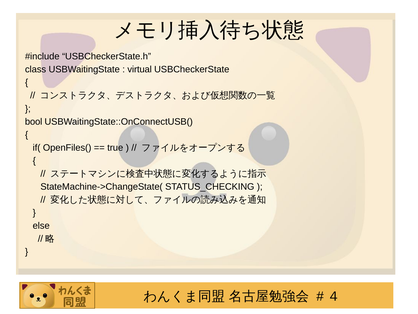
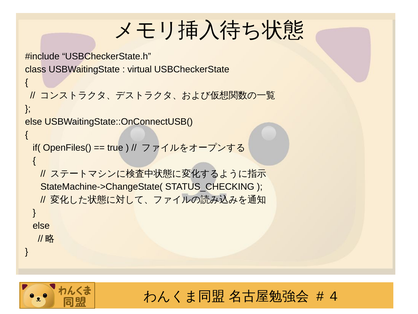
bool at (34, 121): bool -> else
